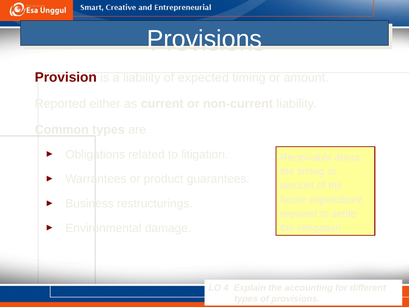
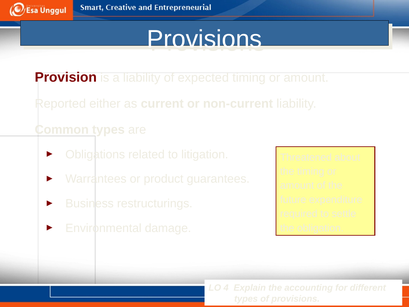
Receivable: Receivable -> Threatened
